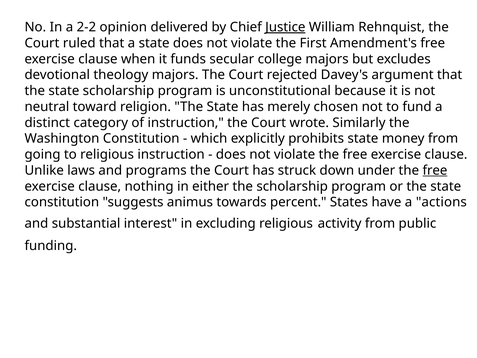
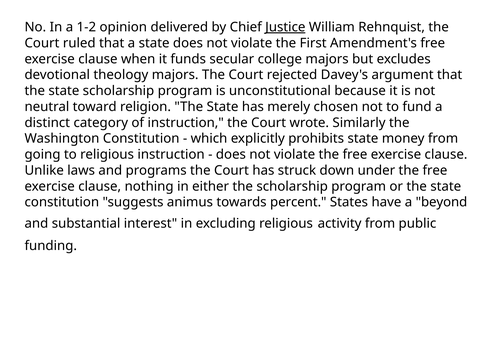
2-2: 2-2 -> 1-2
free at (435, 170) underline: present -> none
actions: actions -> beyond
